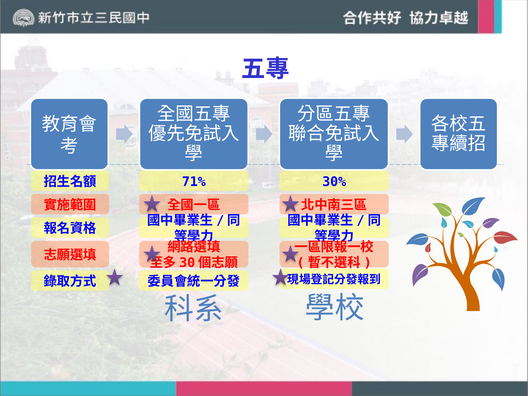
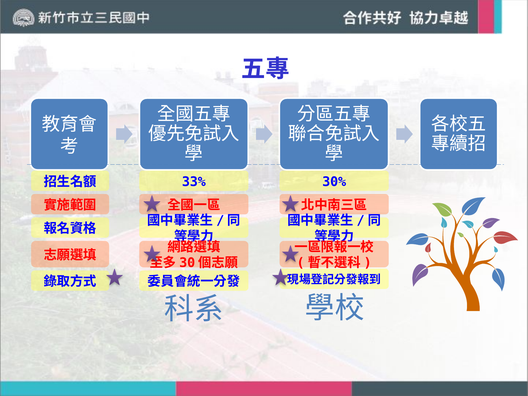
71%: 71% -> 33%
